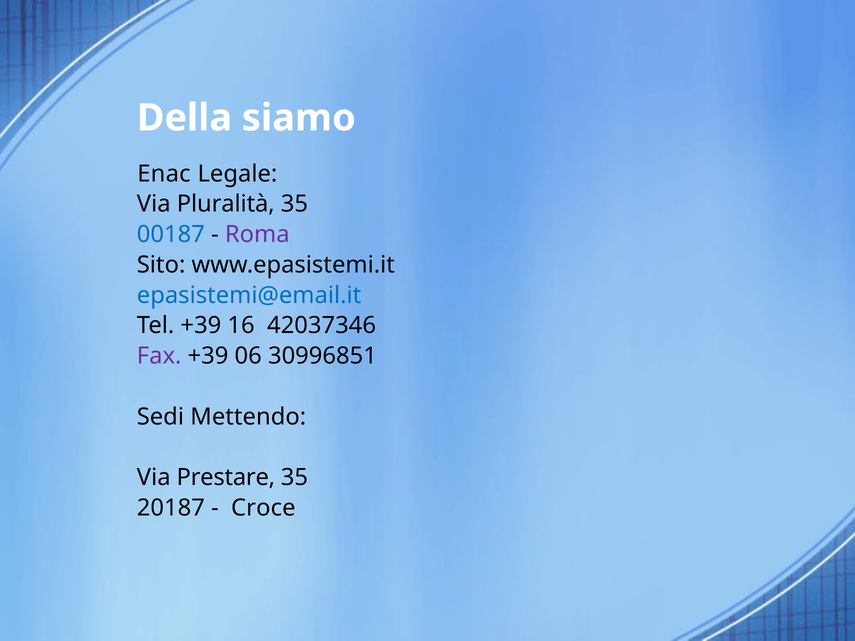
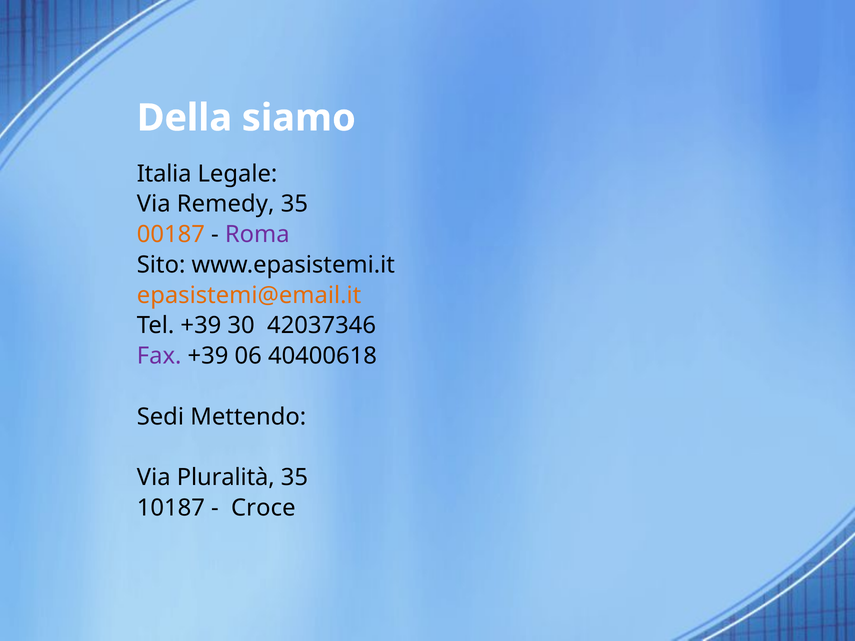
Enac: Enac -> Italia
Pluralità: Pluralità -> Remedy
00187 colour: blue -> orange
epasistemi@email.it colour: blue -> orange
16: 16 -> 30
30996851: 30996851 -> 40400618
Prestare: Prestare -> Pluralità
20187: 20187 -> 10187
